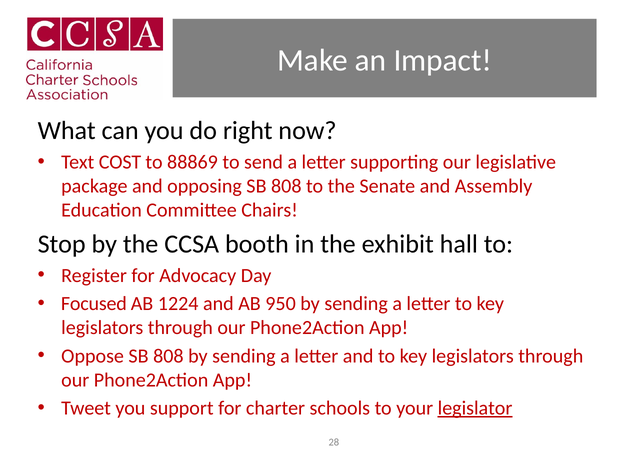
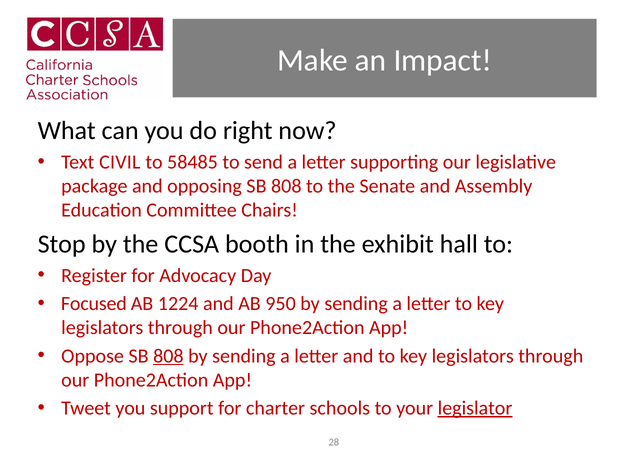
COST: COST -> CIVIL
88869: 88869 -> 58485
808 at (168, 356) underline: none -> present
